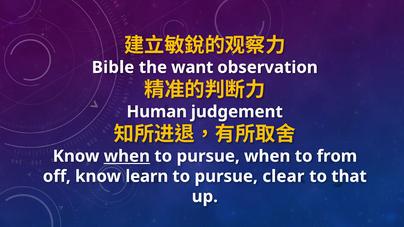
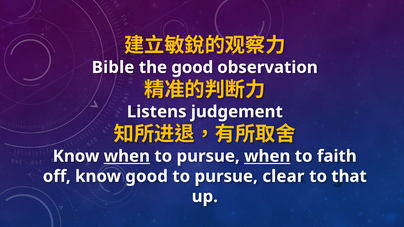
the want: want -> good
Human: Human -> Listens
when at (267, 156) underline: none -> present
from: from -> faith
know learn: learn -> good
